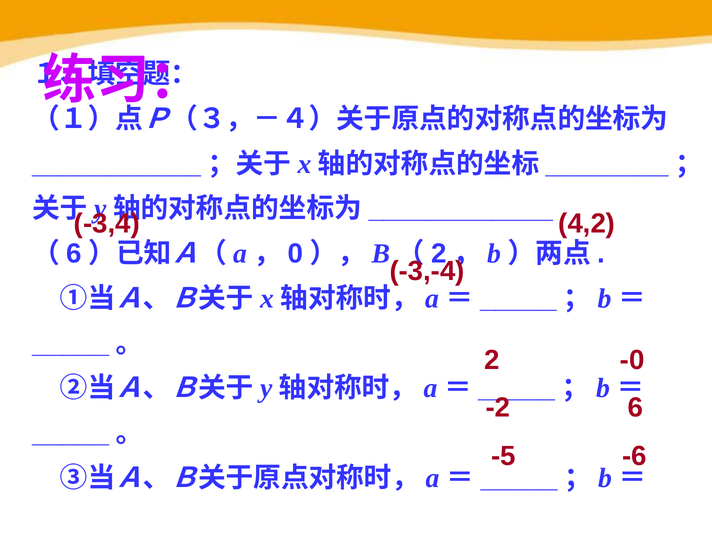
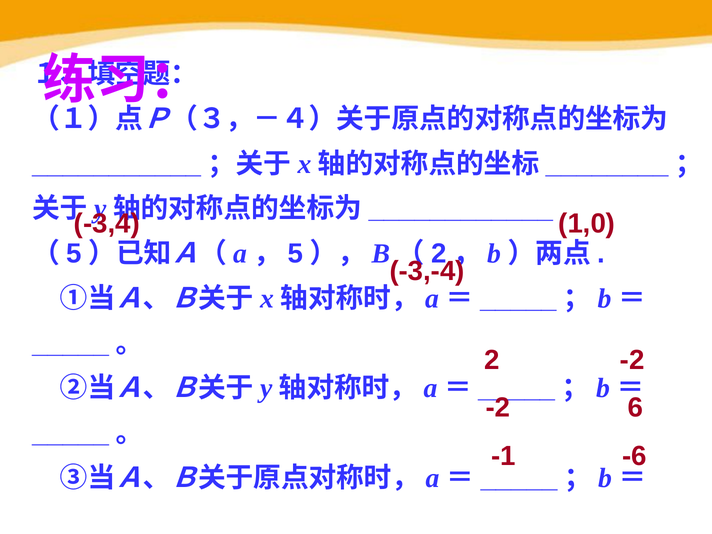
4,2: 4,2 -> 1,0
6 at (74, 254): 6 -> 5
0 at (296, 254): 0 -> 5
2 -0: -0 -> -2
-5: -5 -> -1
